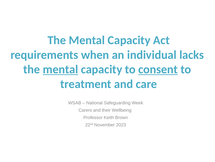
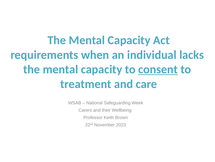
mental at (60, 69) underline: present -> none
